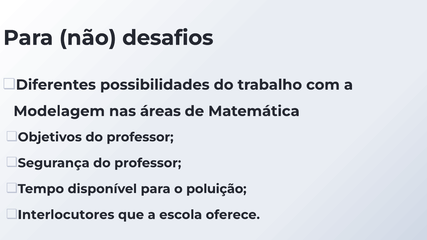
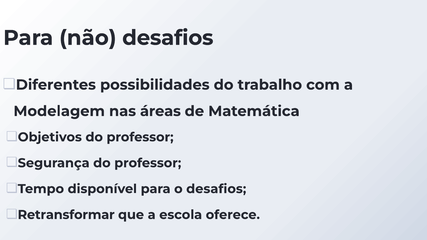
o poluição: poluição -> desafios
Interlocutores: Interlocutores -> Retransformar
